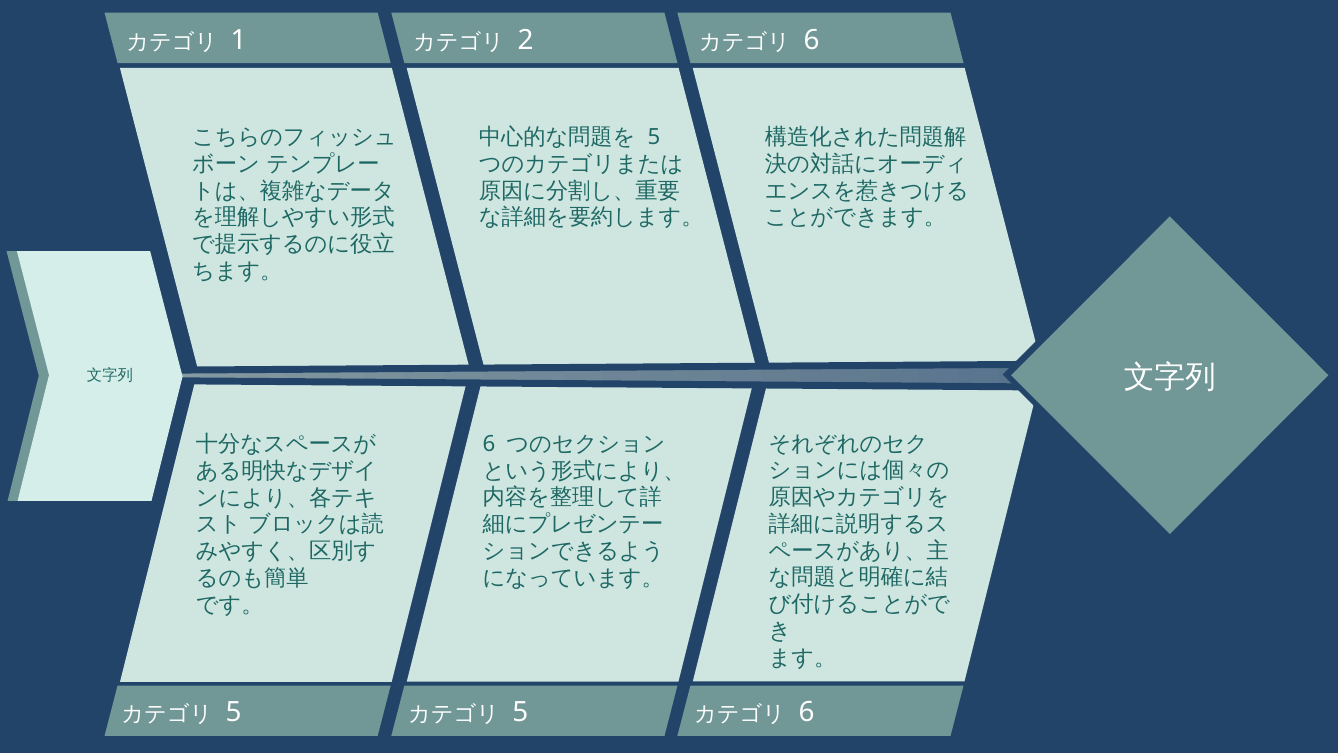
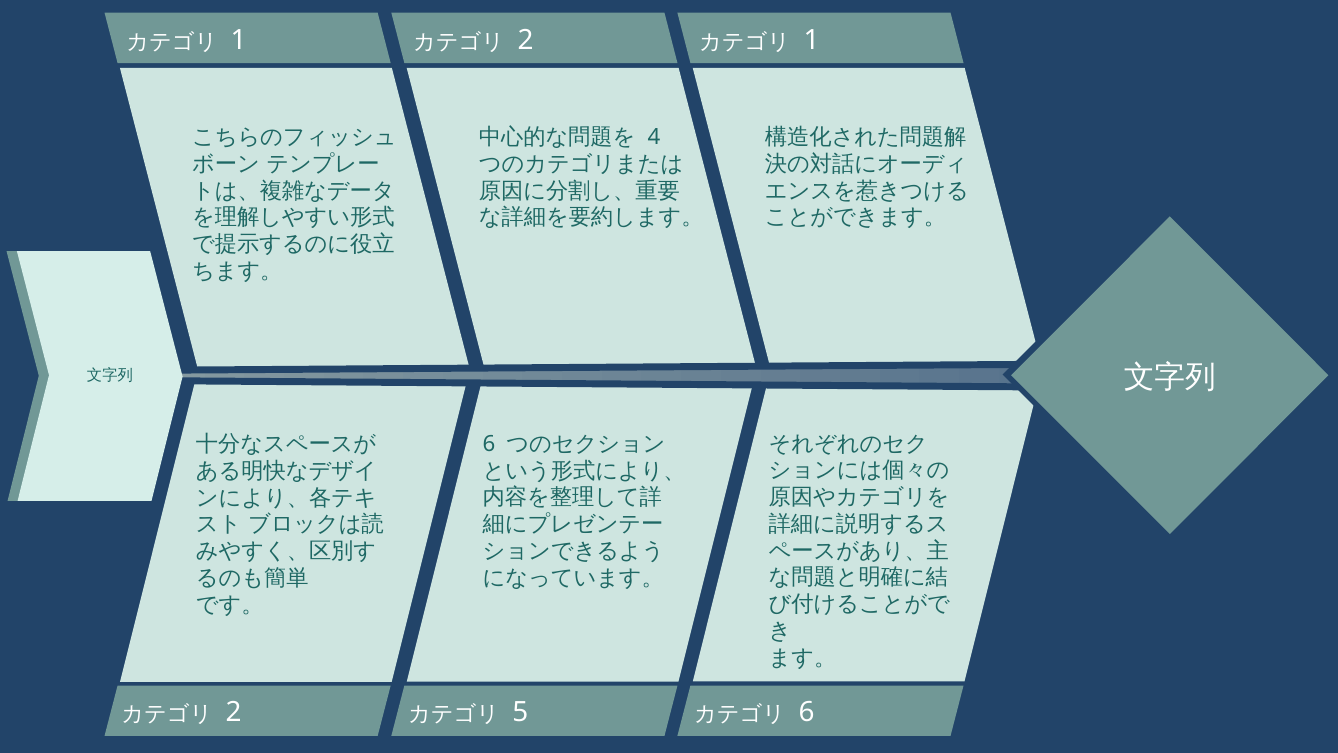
6 at (812, 40): 6 -> 1
5 at (654, 137): 5 -> 4
5 at (234, 712): 5 -> 2
